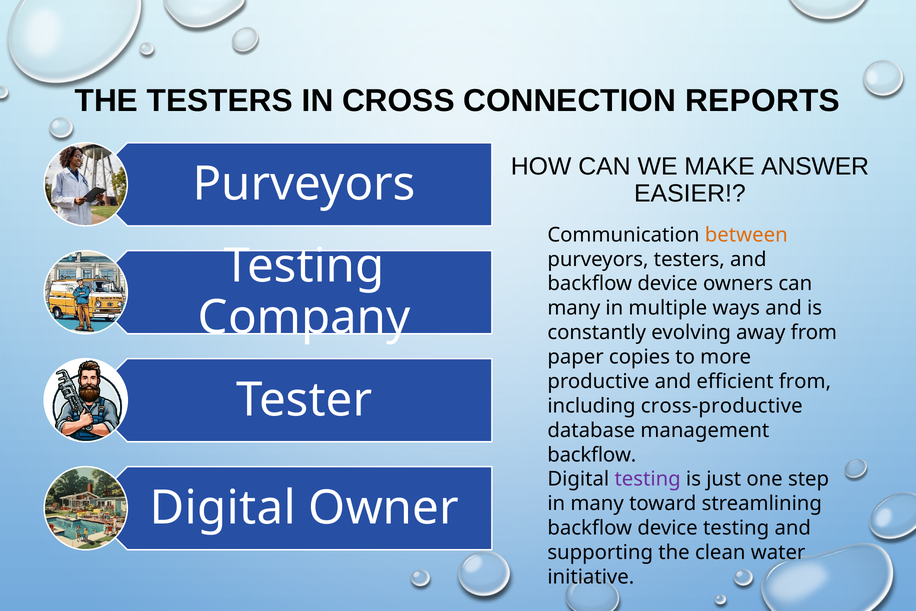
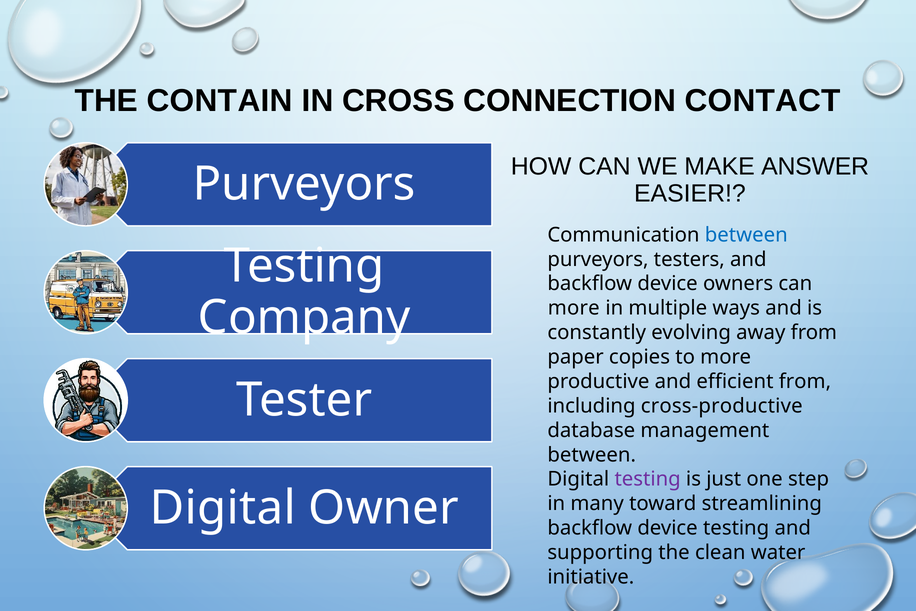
THE TESTERS: TESTERS -> CONTAIN
REPORTS: REPORTS -> CONTACT
between at (746, 235) colour: orange -> blue
many at (574, 308): many -> more
backflow at (592, 455): backflow -> between
